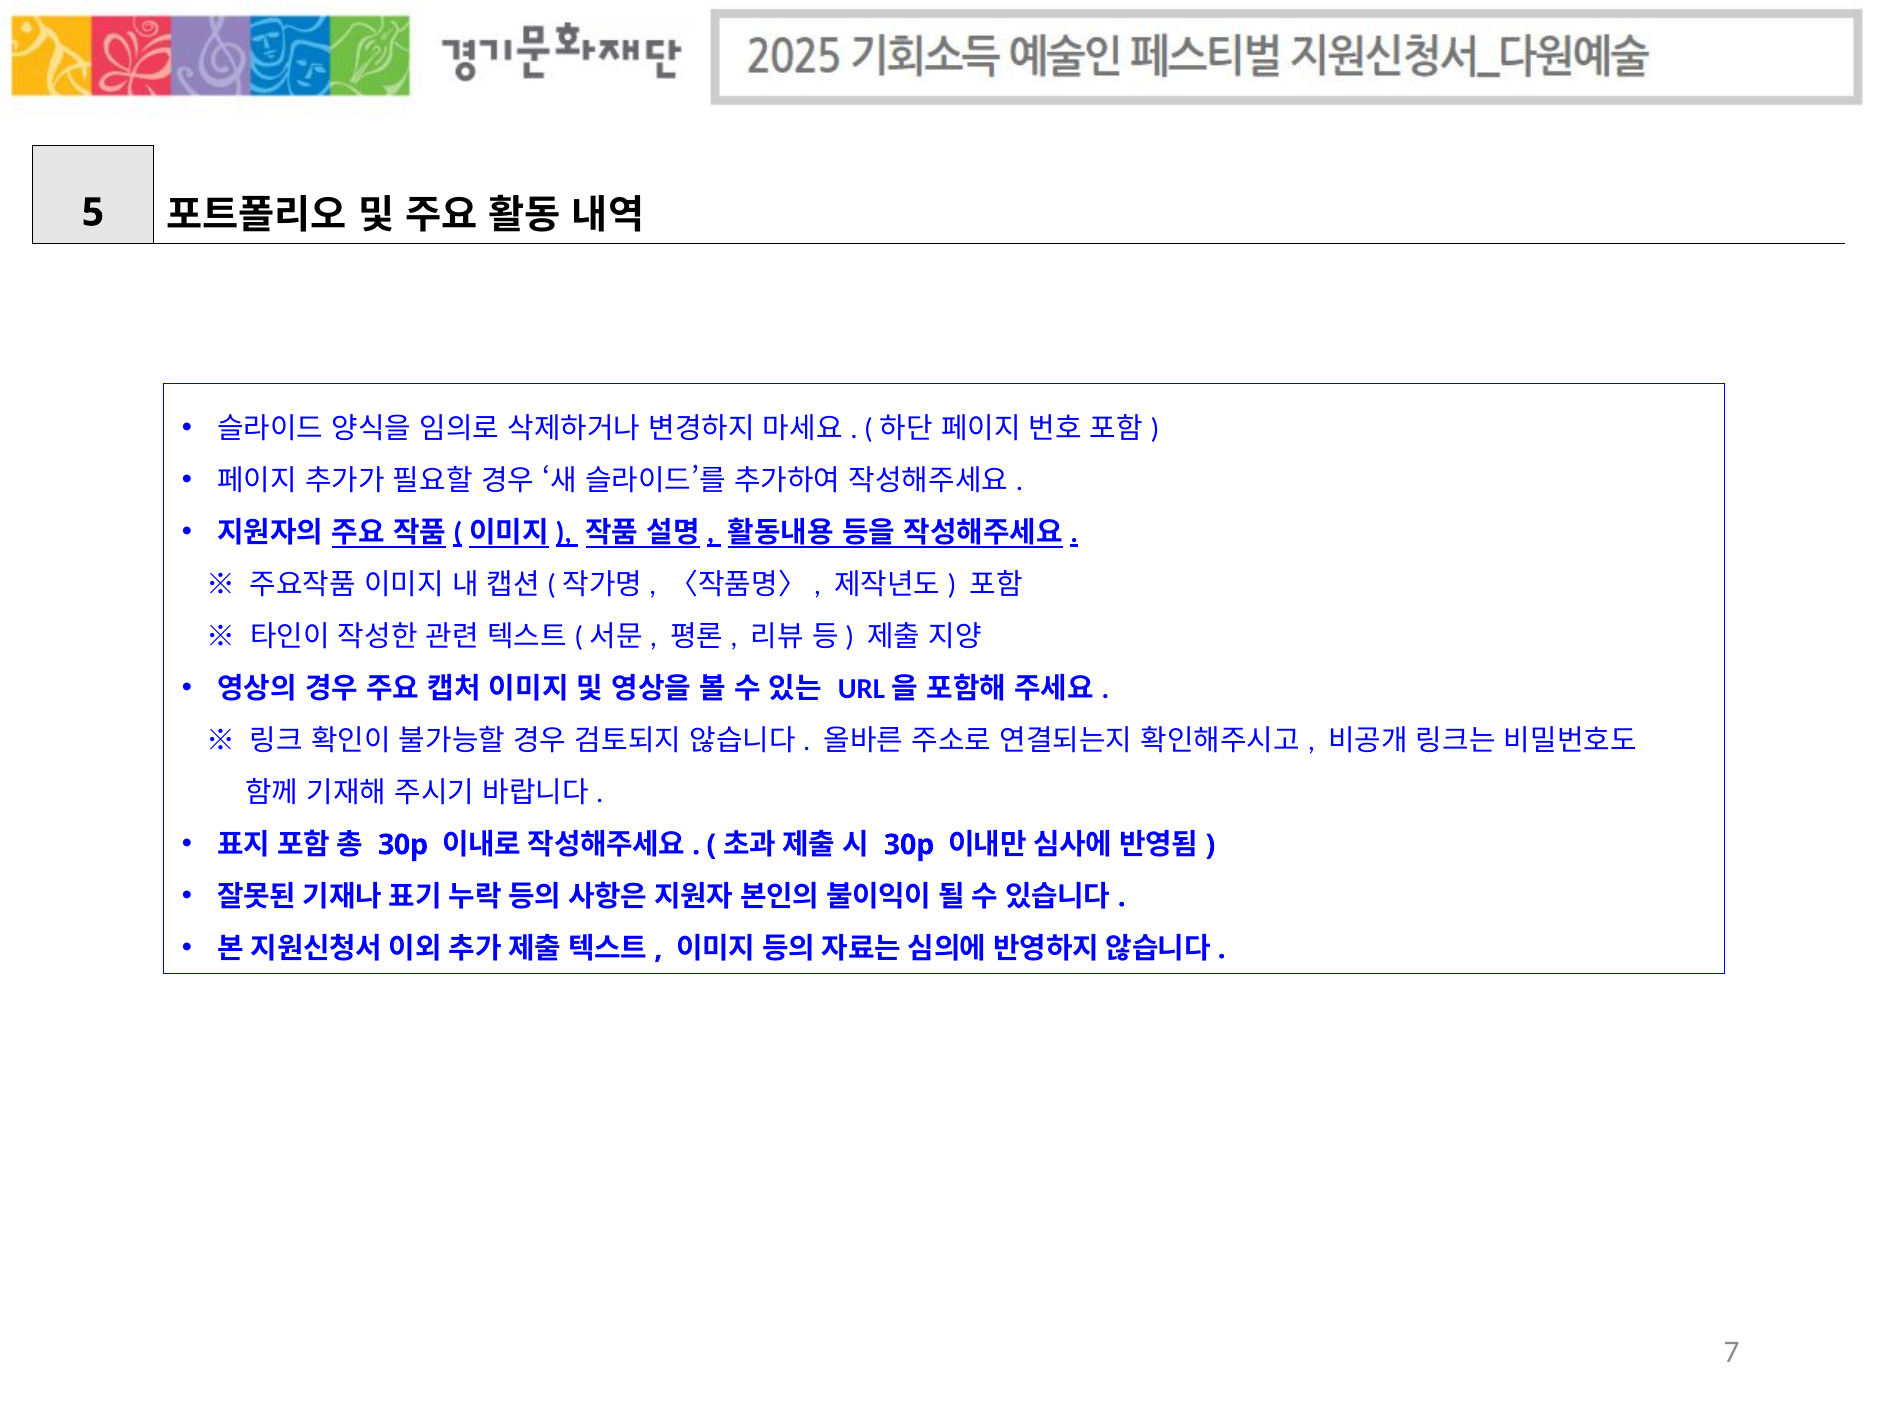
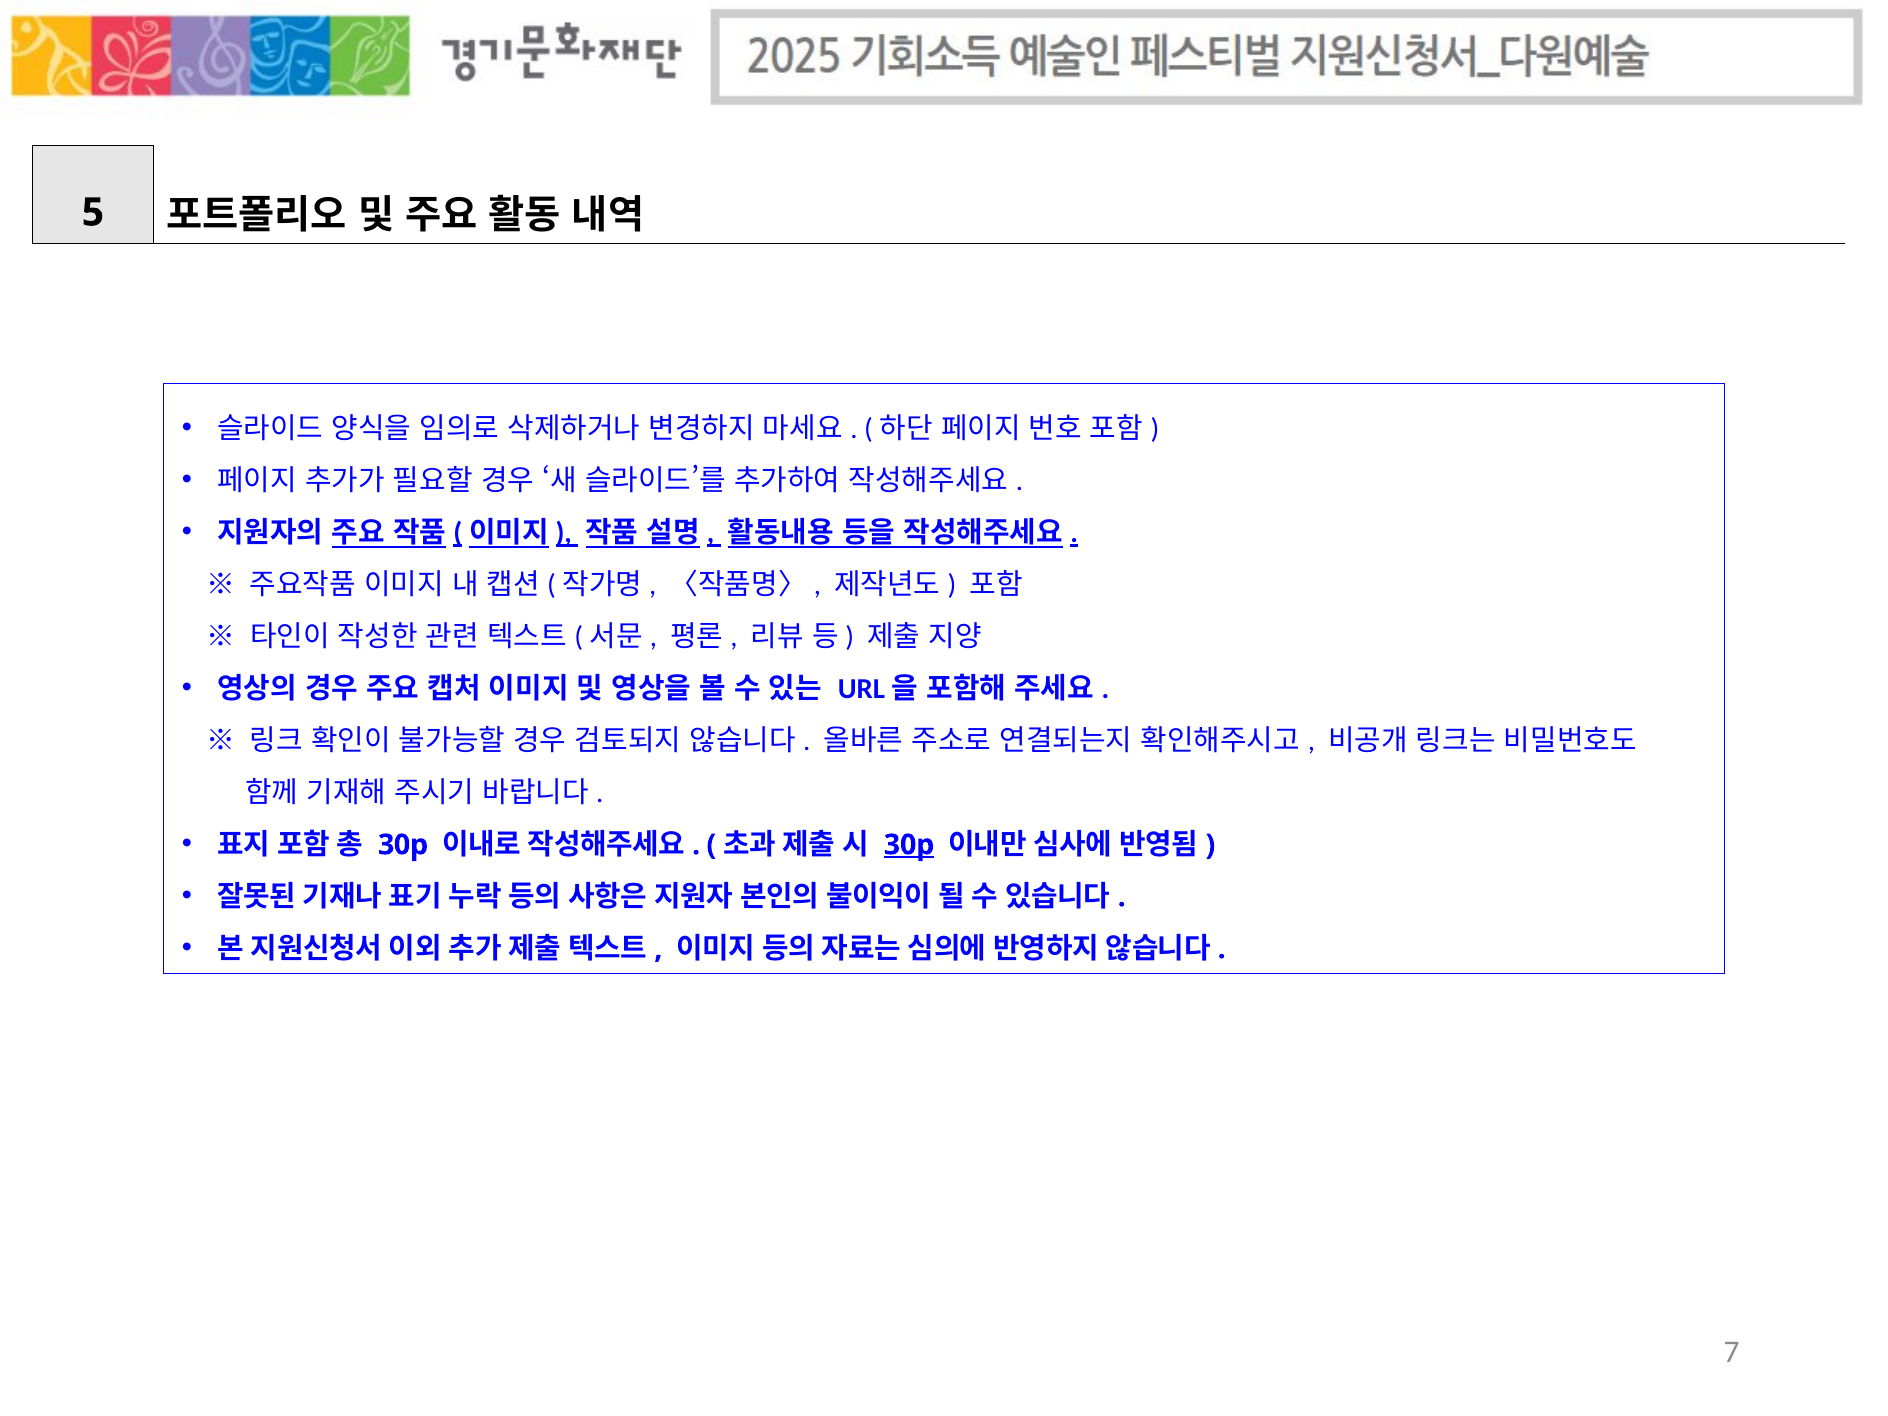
30p at (909, 845) underline: none -> present
